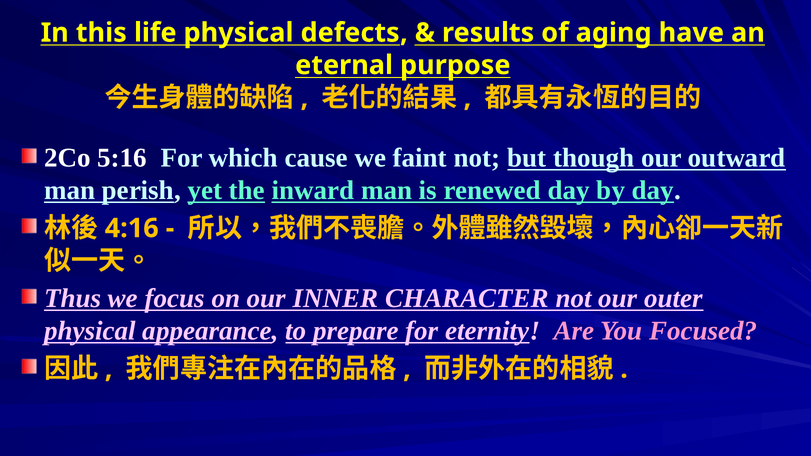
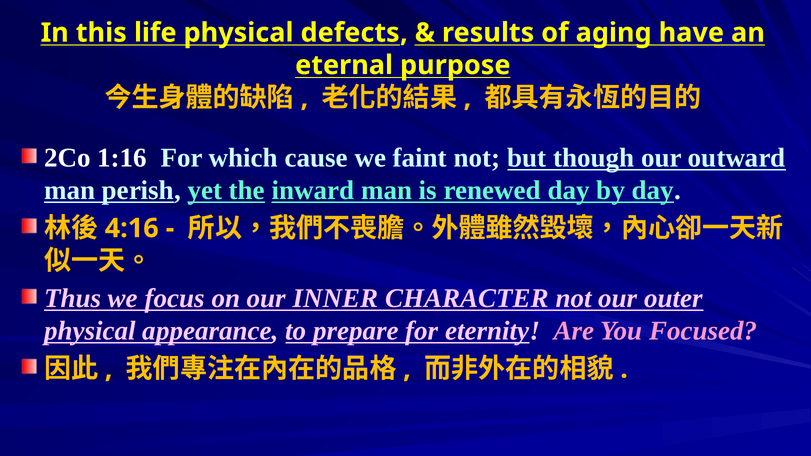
5:16: 5:16 -> 1:16
